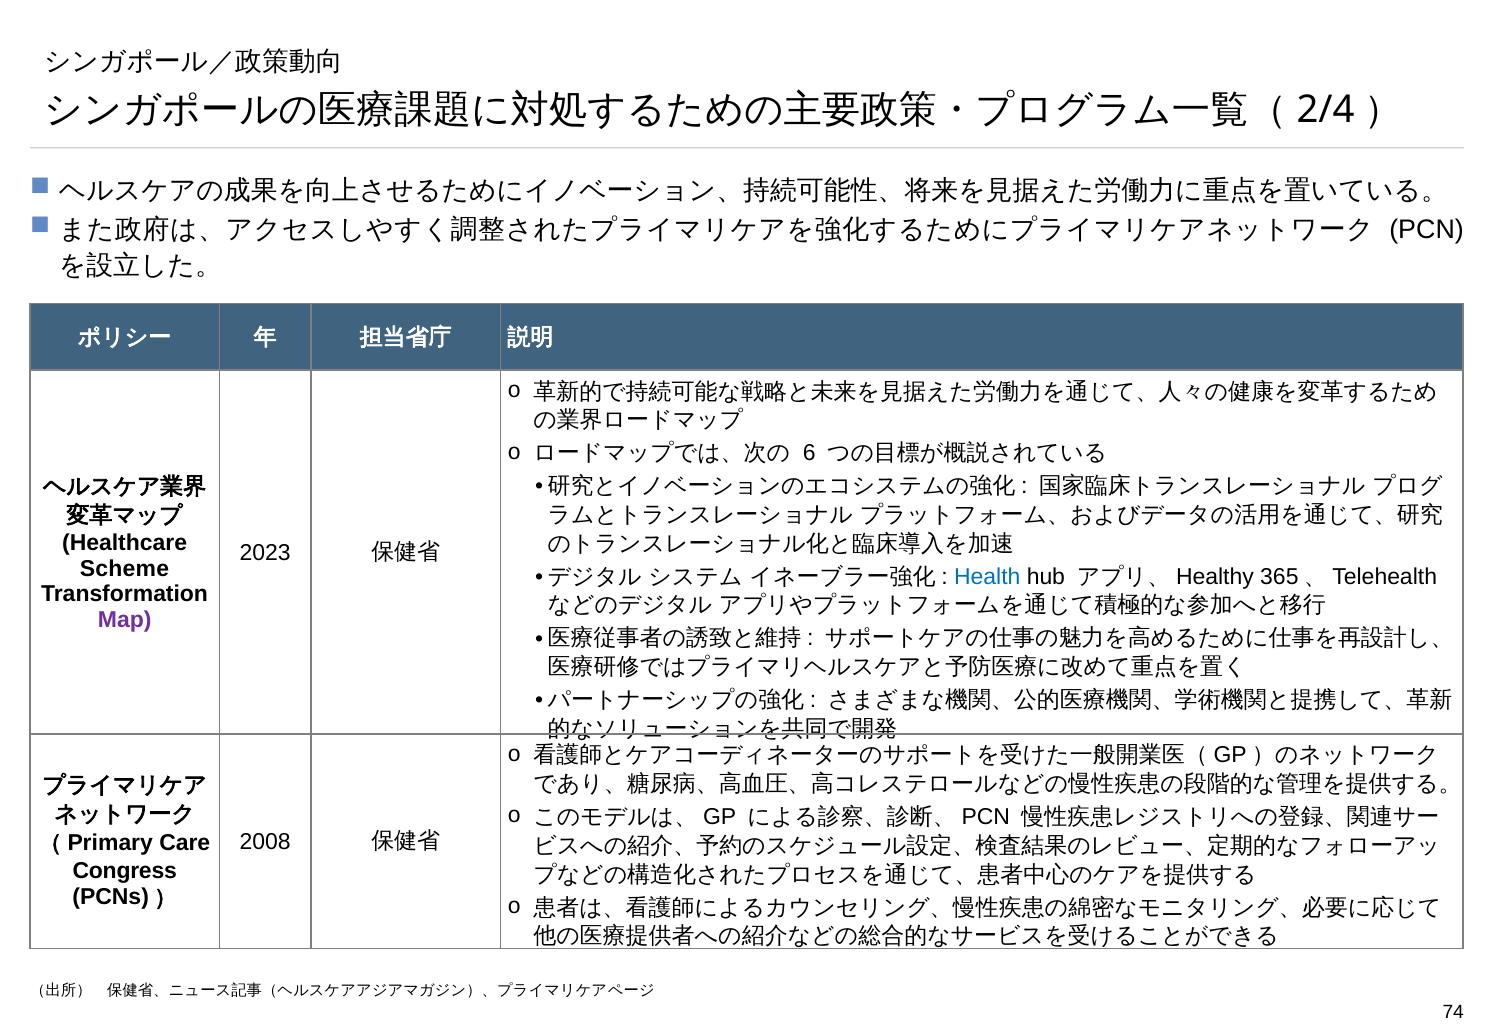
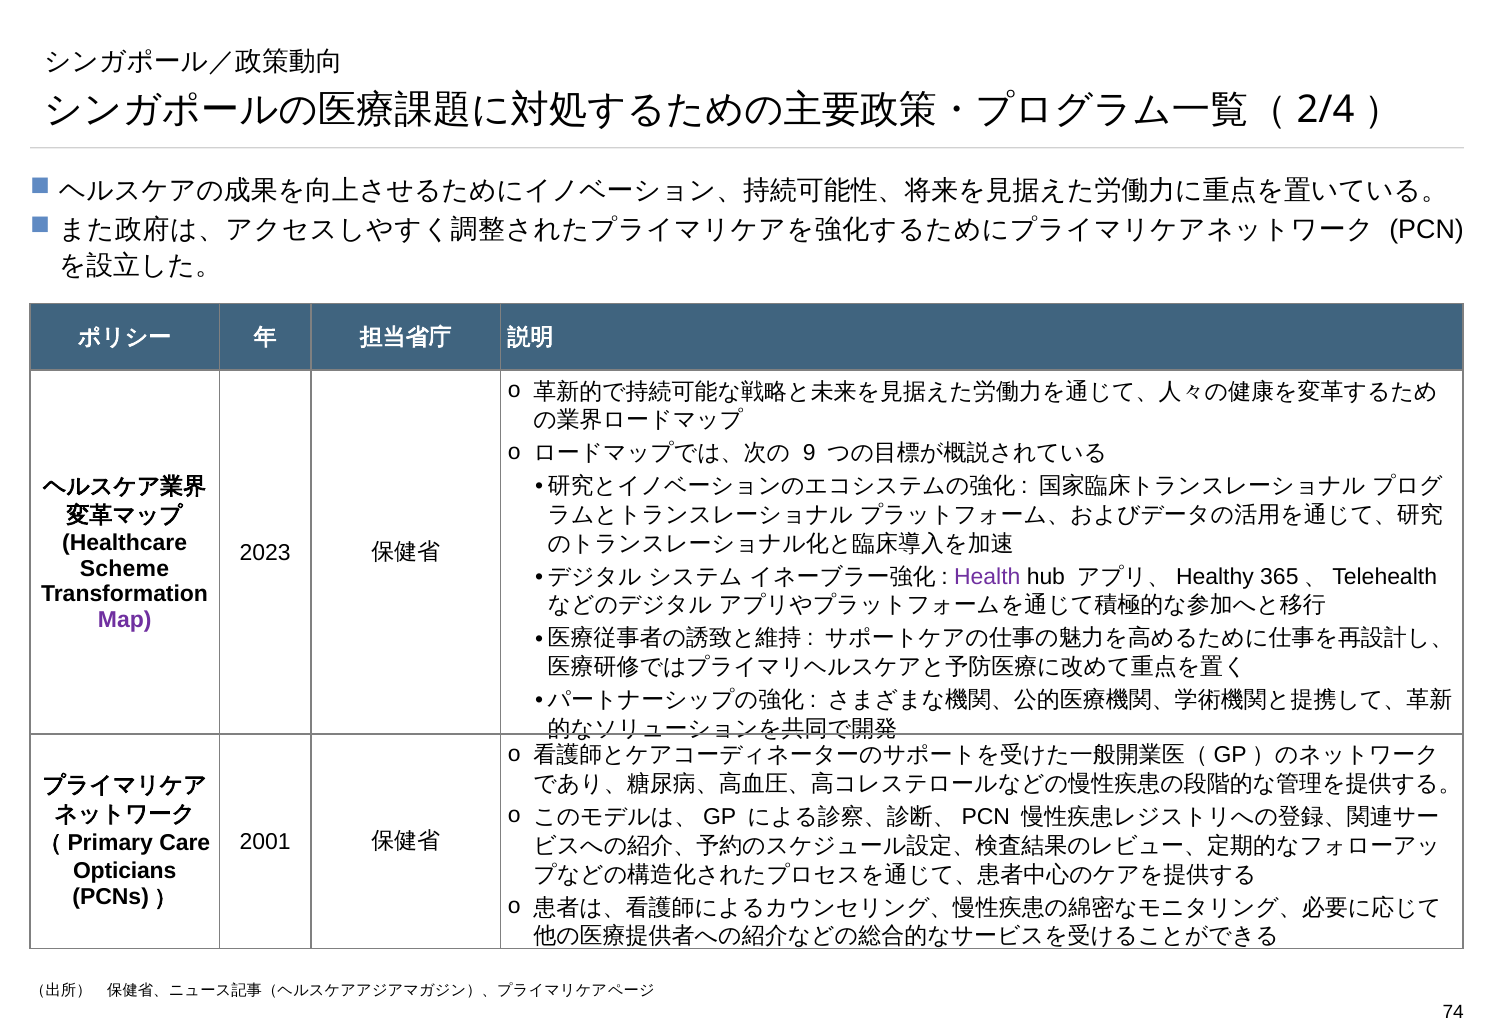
6: 6 -> 9
Health colour: blue -> purple
2008: 2008 -> 2001
Congress: Congress -> Opticians
